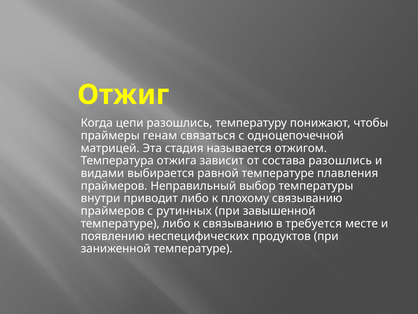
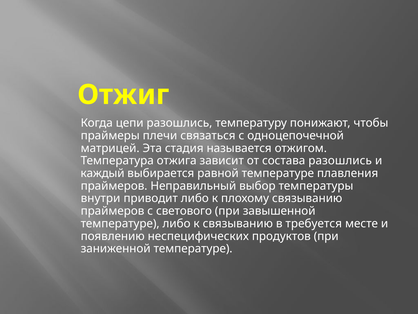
генам: генам -> плечи
видами: видами -> каждый
рутинных: рутинных -> светового
